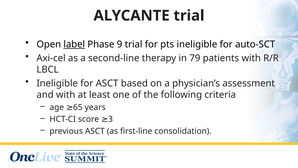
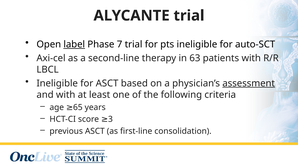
9: 9 -> 7
79: 79 -> 63
assessment underline: none -> present
